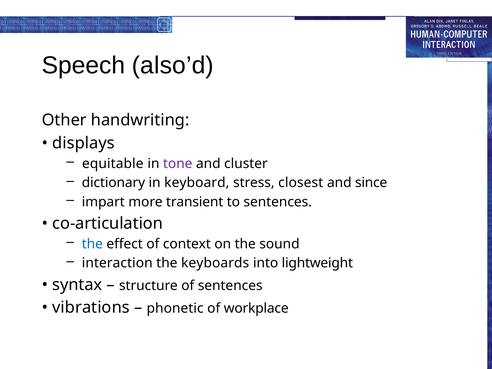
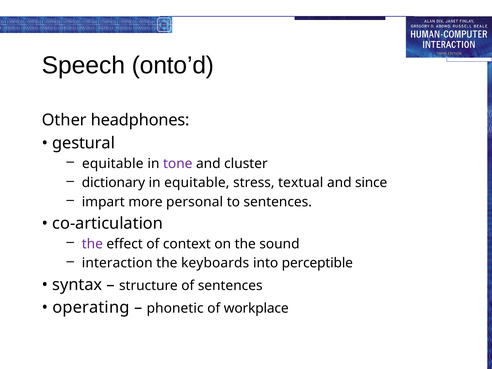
also’d: also’d -> onto’d
handwriting: handwriting -> headphones
displays: displays -> gestural
in keyboard: keyboard -> equitable
closest: closest -> textual
transient: transient -> personal
the at (92, 244) colour: blue -> purple
lightweight: lightweight -> perceptible
vibrations: vibrations -> operating
